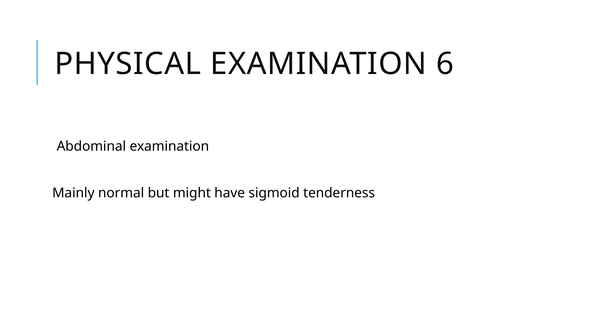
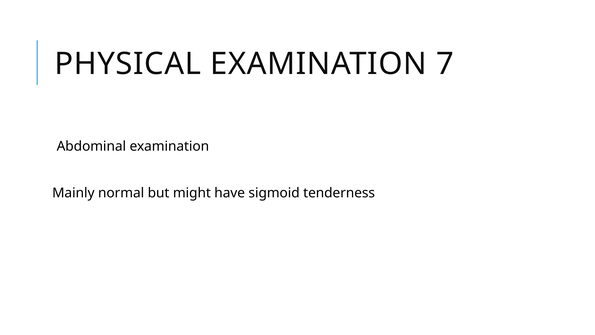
6: 6 -> 7
